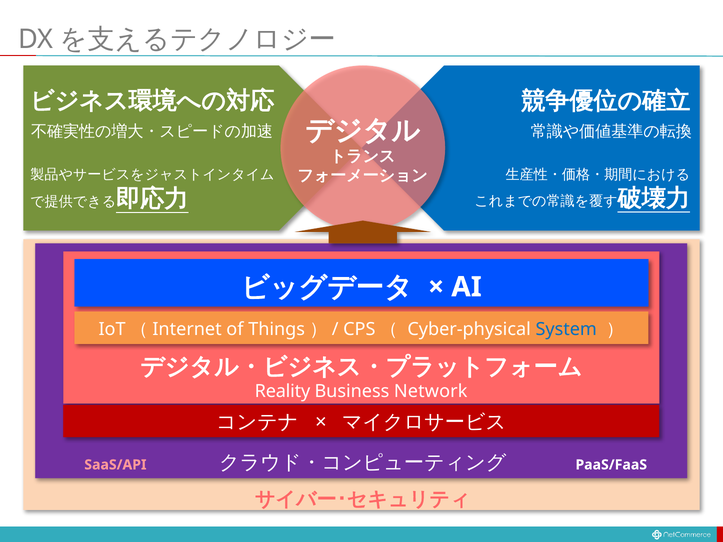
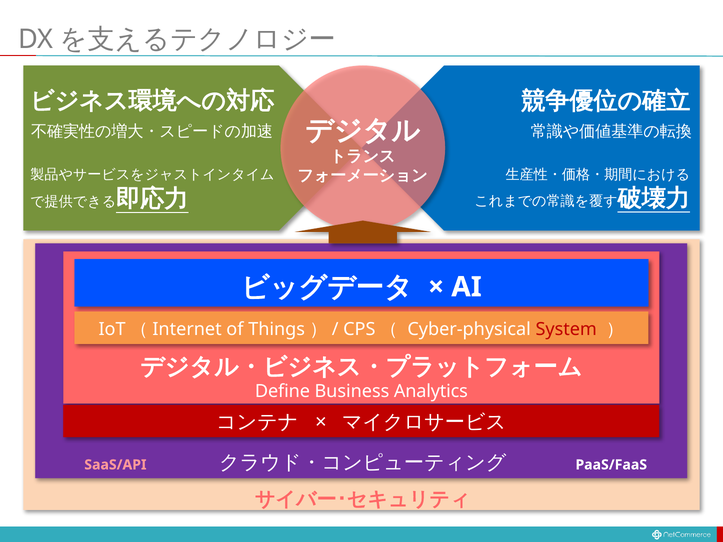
System colour: blue -> red
Reality: Reality -> Define
Network: Network -> Analytics
